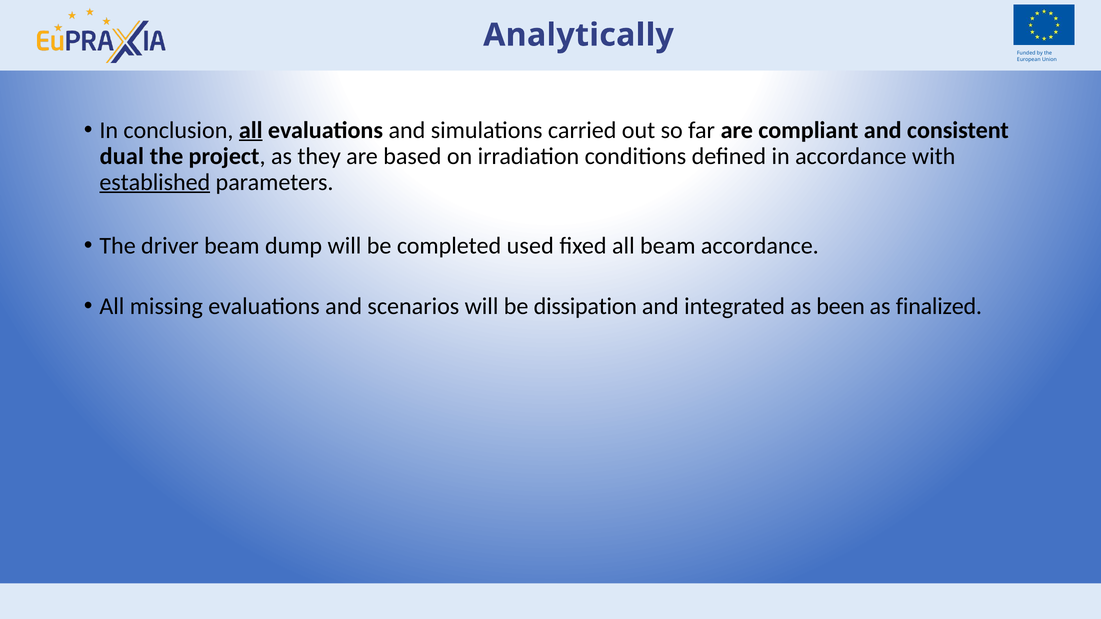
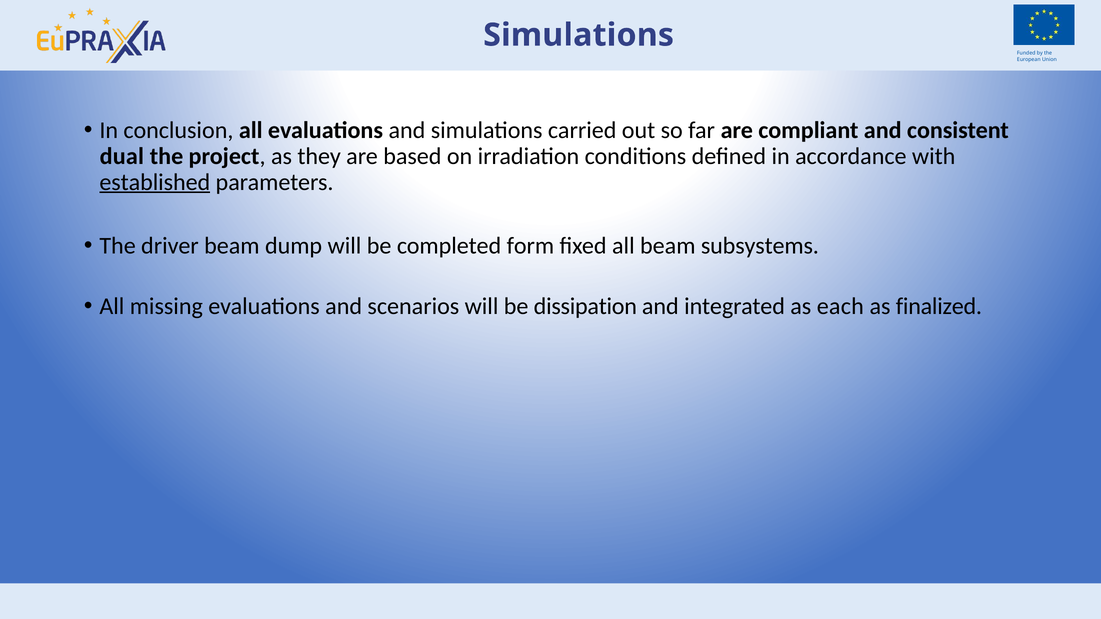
Analytically at (579, 35): Analytically -> Simulations
all at (251, 130) underline: present -> none
used: used -> form
beam accordance: accordance -> subsystems
been: been -> each
